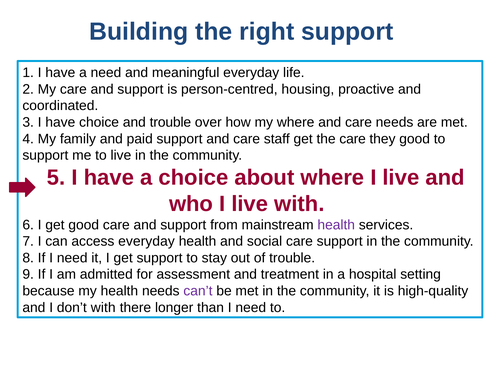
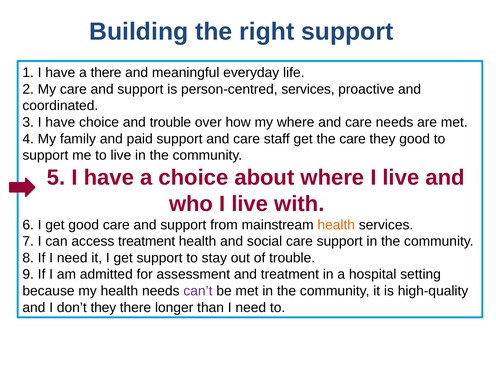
a need: need -> there
person-centred housing: housing -> services
health at (336, 225) colour: purple -> orange
access everyday: everyday -> treatment
don’t with: with -> they
